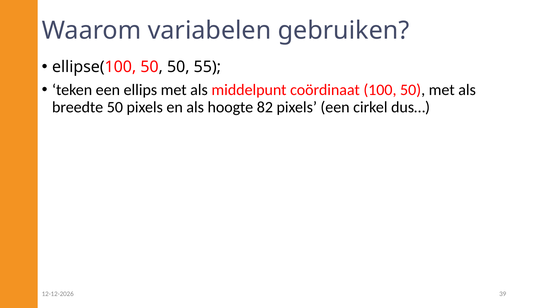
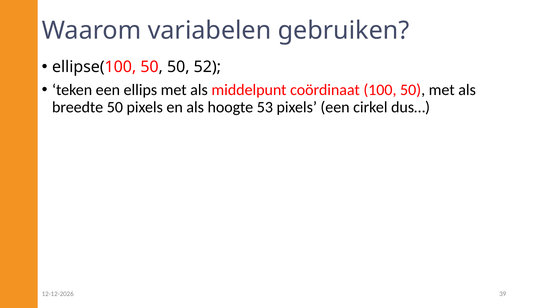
55: 55 -> 52
82: 82 -> 53
